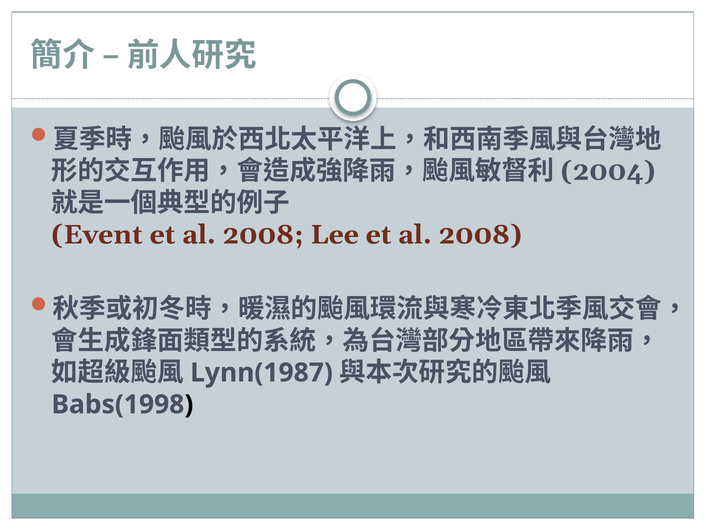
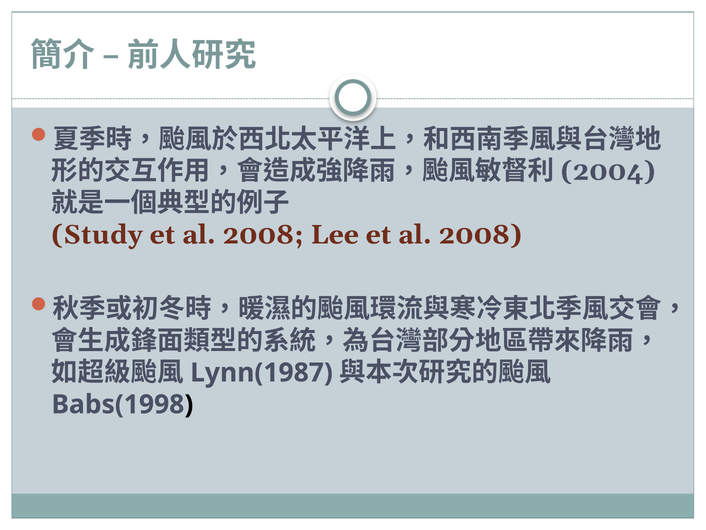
Event: Event -> Study
